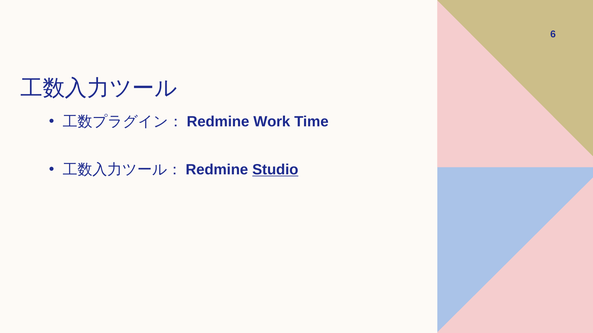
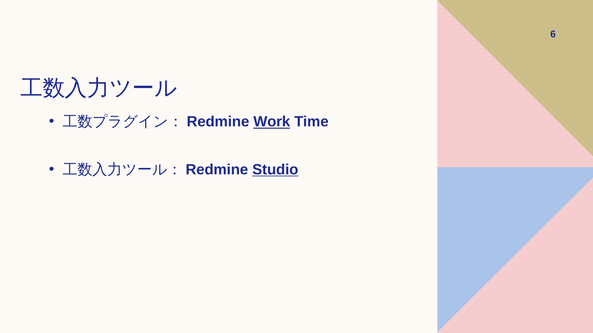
Work underline: none -> present
